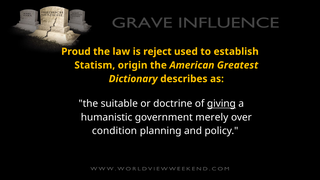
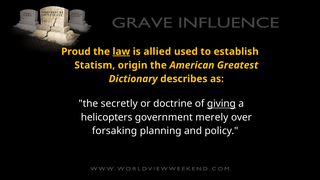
law underline: none -> present
reject: reject -> allied
suitable: suitable -> secretly
humanistic: humanistic -> helicopters
condition: condition -> forsaking
